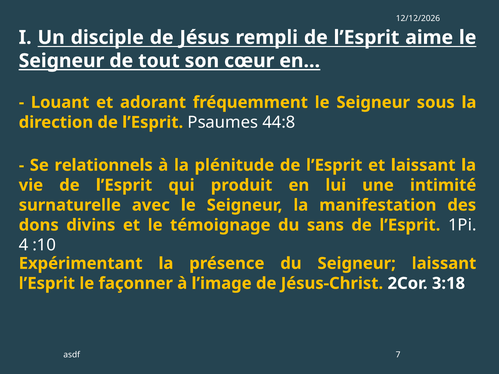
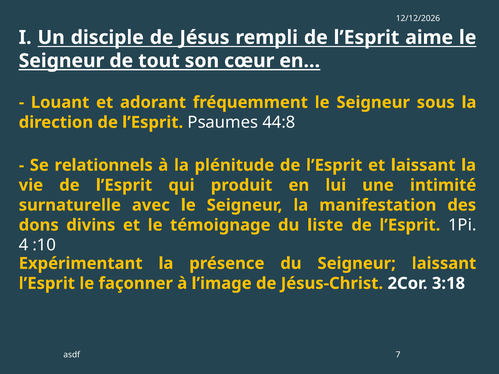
sans: sans -> liste
